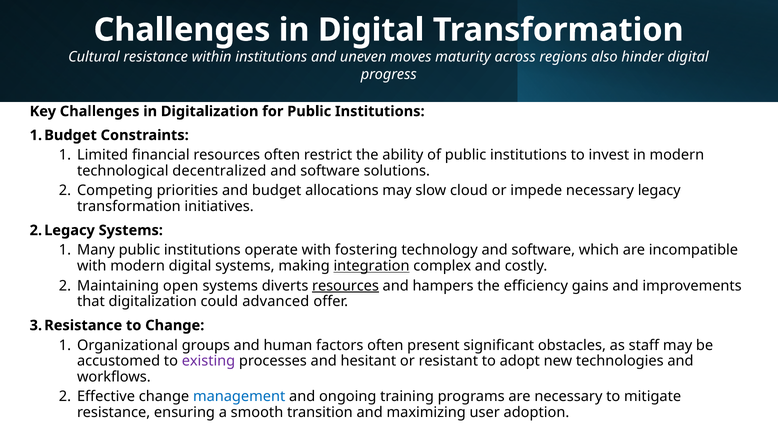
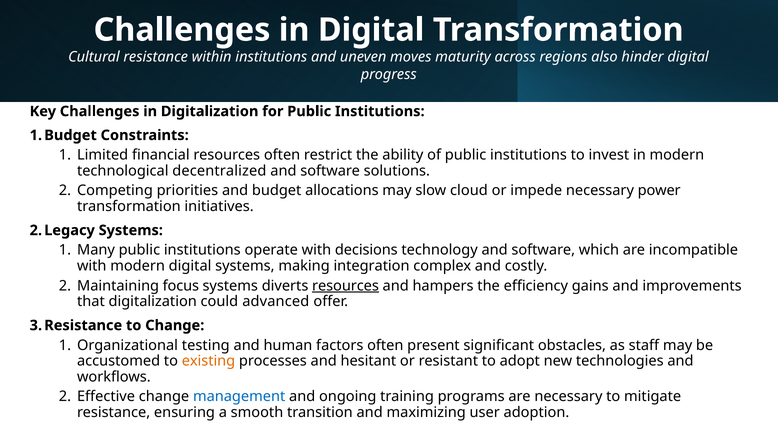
legacy: legacy -> power
fostering: fostering -> decisions
integration underline: present -> none
open: open -> focus
groups: groups -> testing
existing colour: purple -> orange
